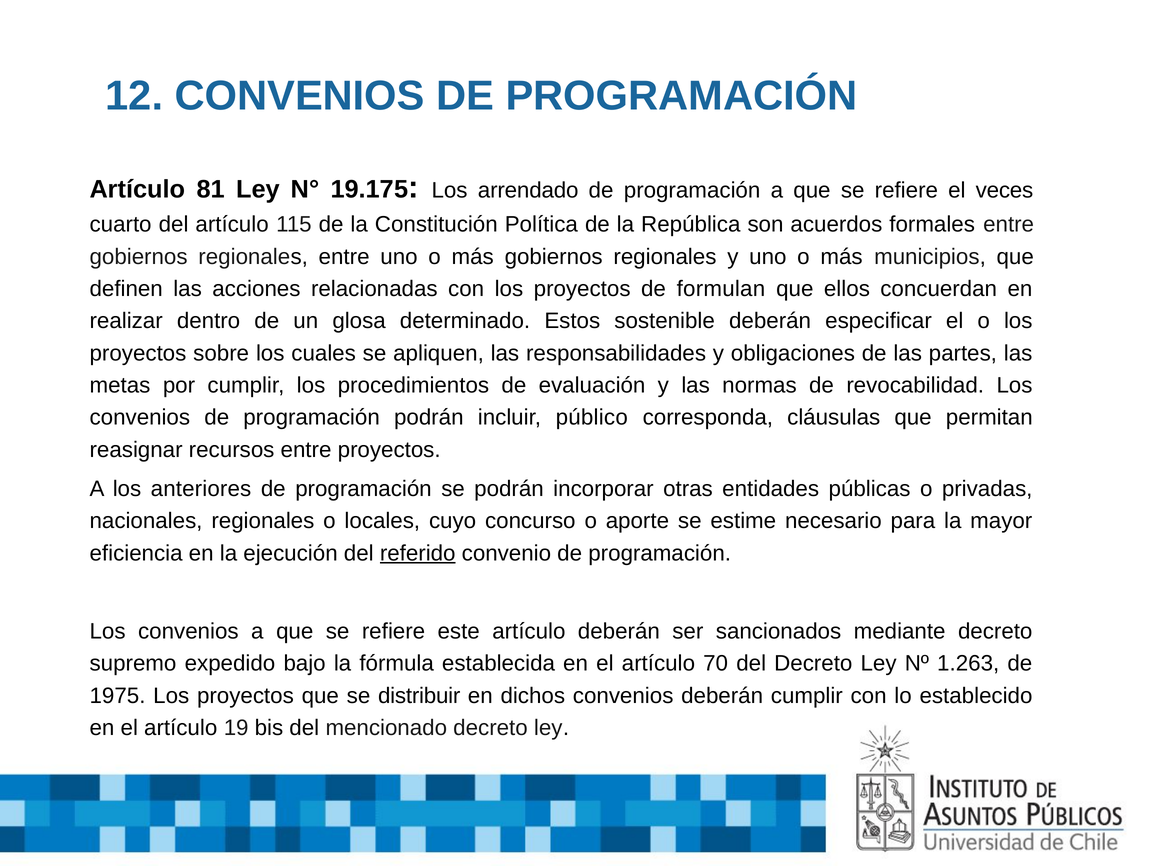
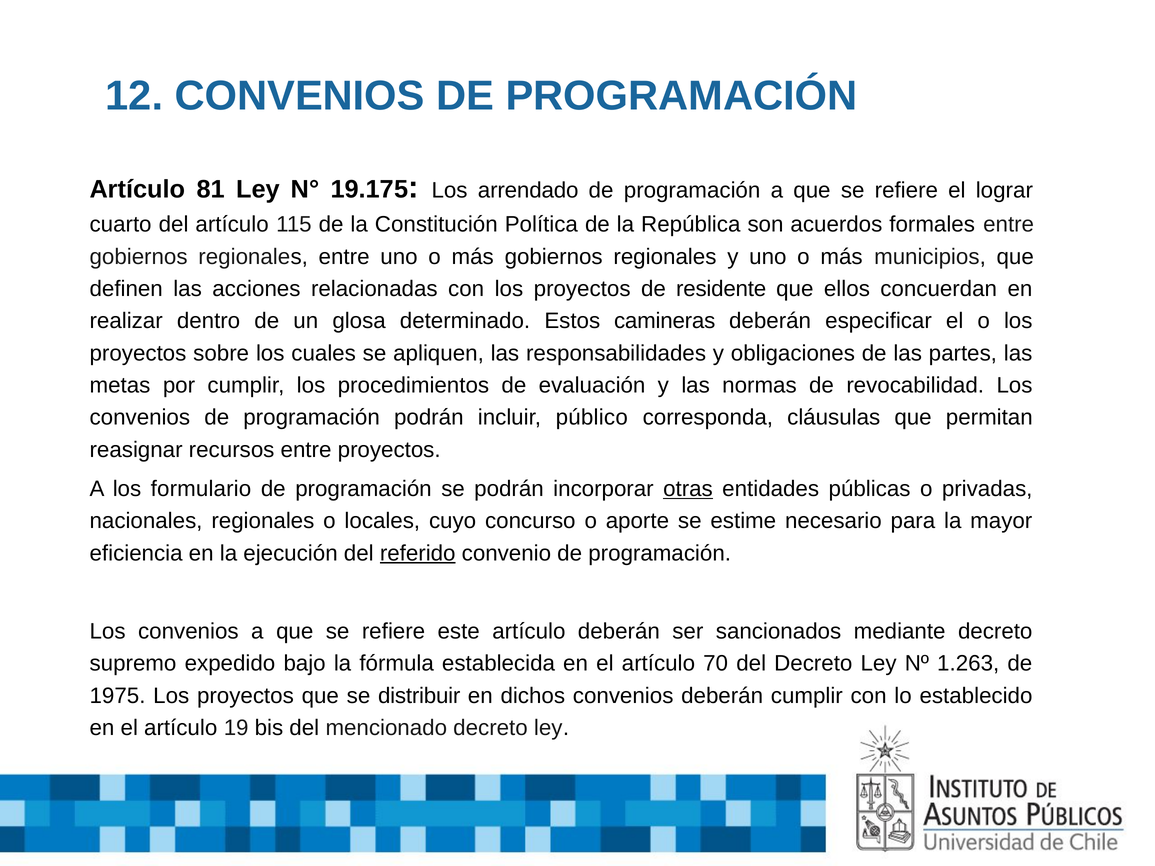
veces: veces -> lograr
formulan: formulan -> residente
sostenible: sostenible -> camineras
anteriores: anteriores -> formulario
otras underline: none -> present
